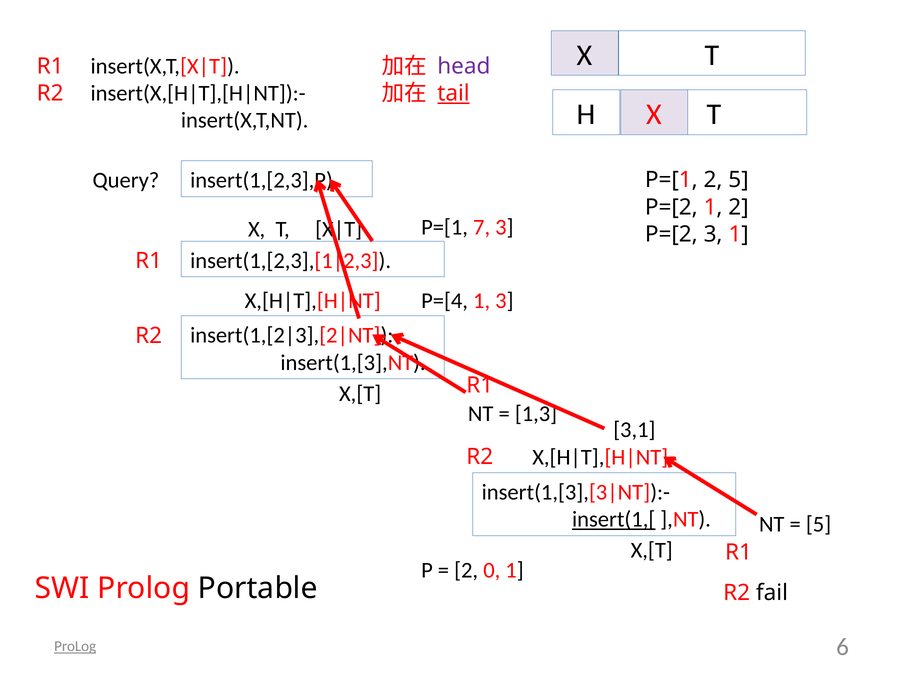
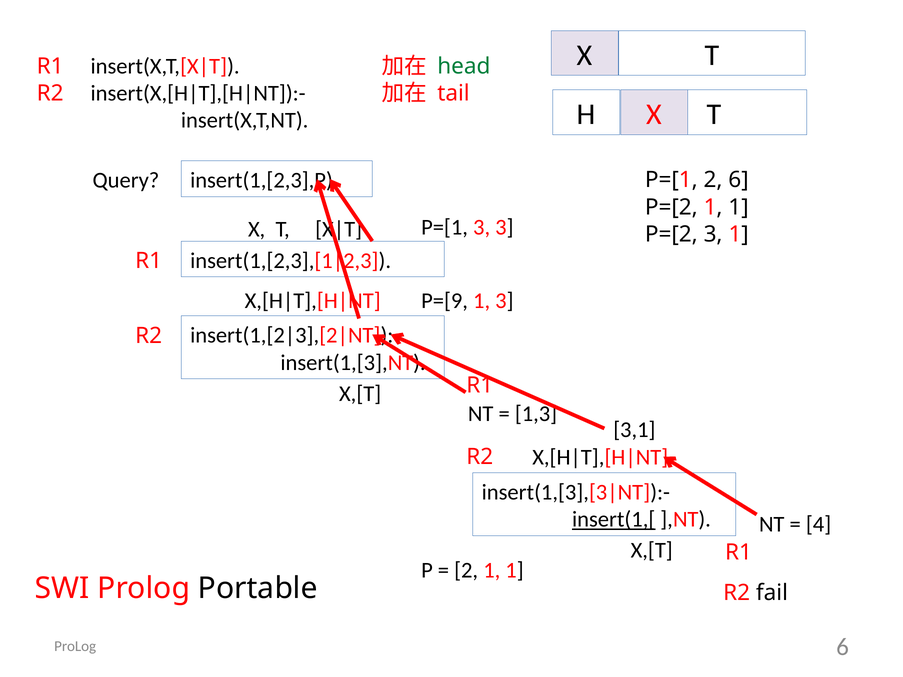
head colour: purple -> green
tail underline: present -> none
2 5: 5 -> 6
P=[2 1 2: 2 -> 1
P=[1 7: 7 -> 3
P=[4: P=[4 -> P=[9
5 at (819, 524): 5 -> 4
2 0: 0 -> 1
ProLog at (75, 647) underline: present -> none
